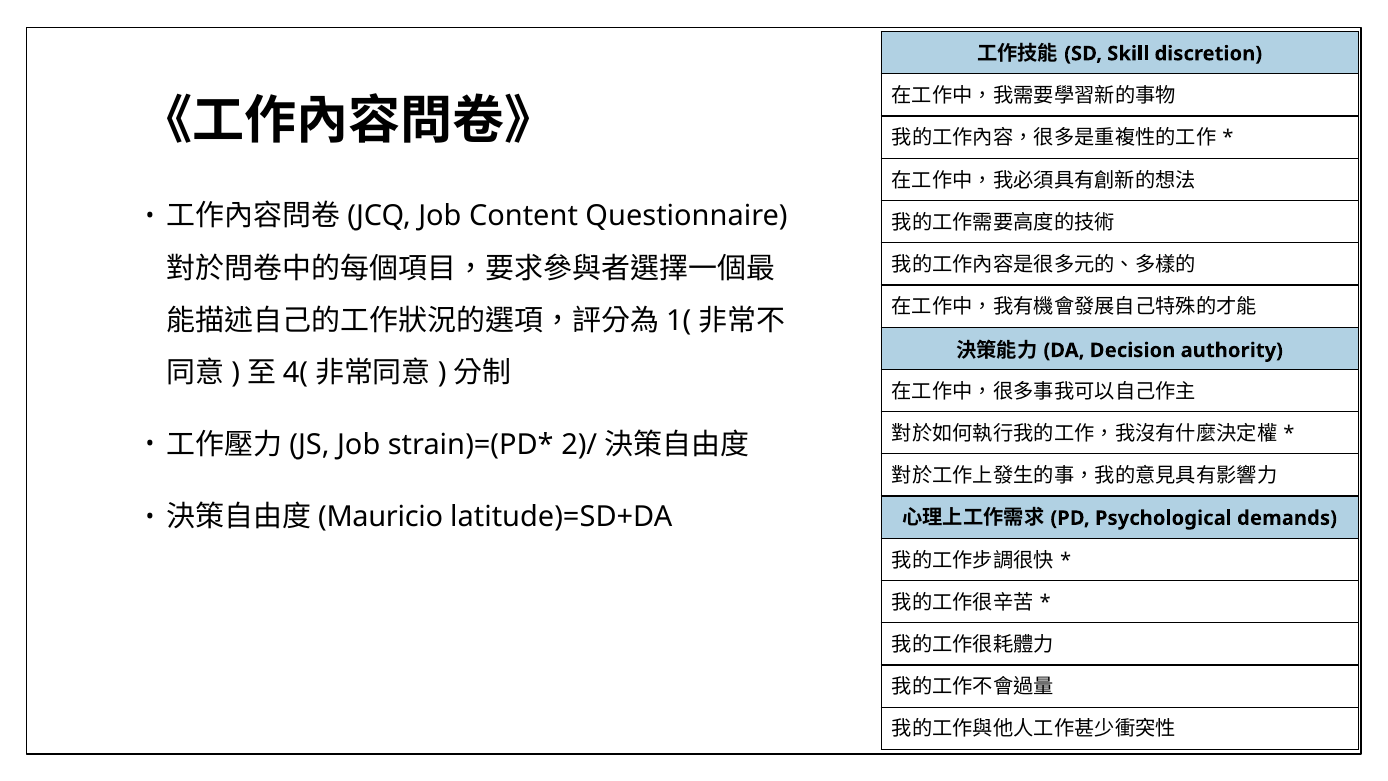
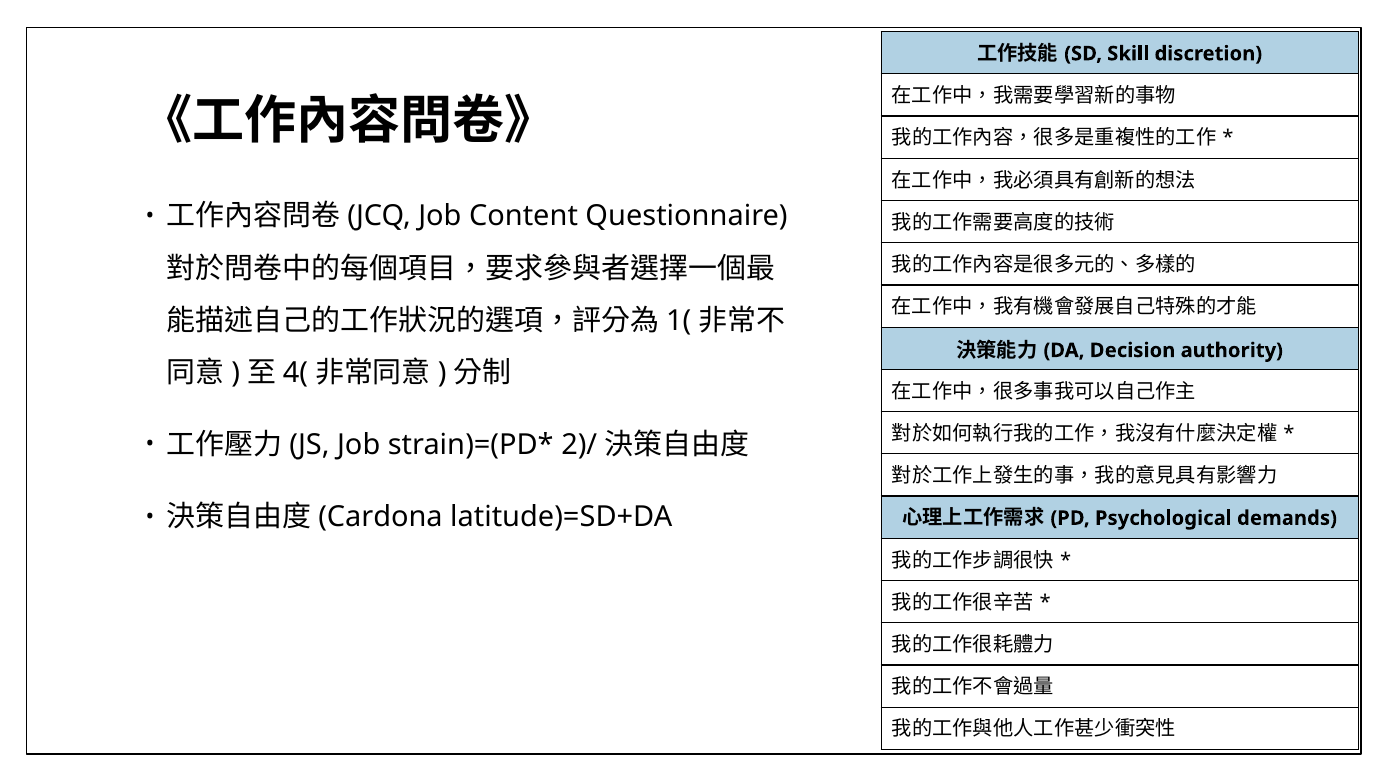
Mauricio: Mauricio -> Cardona
